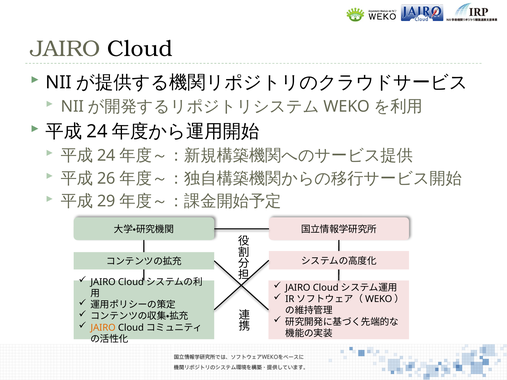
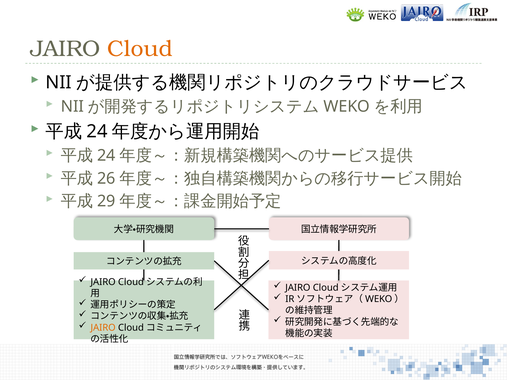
Cloud colour: black -> orange
